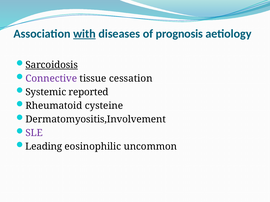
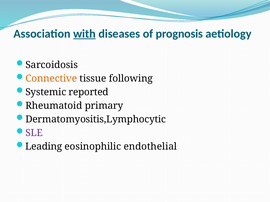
Sarcoidosis underline: present -> none
Connective colour: purple -> orange
cessation: cessation -> following
cysteine: cysteine -> primary
Dermatomyositis,Involvement: Dermatomyositis,Involvement -> Dermatomyositis,Lymphocytic
uncommon: uncommon -> endothelial
